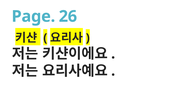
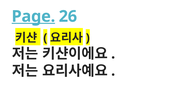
Page underline: none -> present
